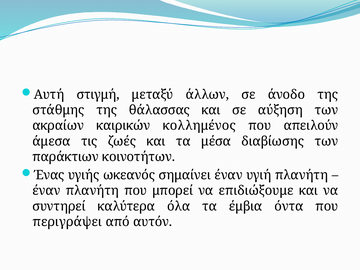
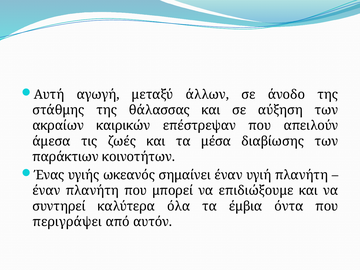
στιγμή: στιγμή -> αγωγή
κολλημένος: κολλημένος -> επέστρεψαν
